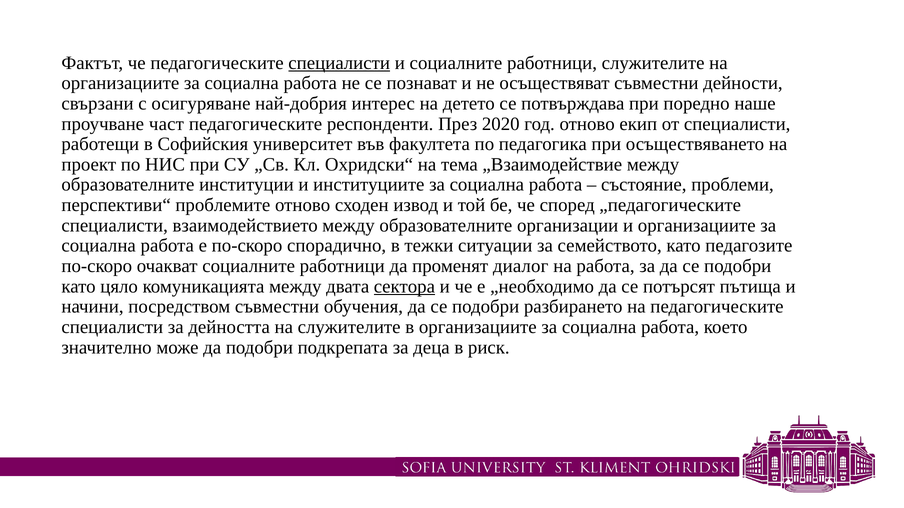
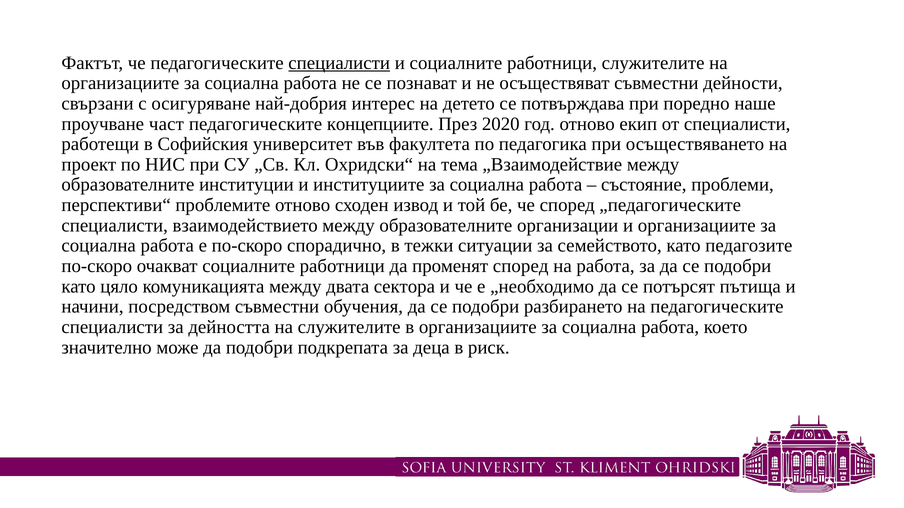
респонденти: респонденти -> концепциите
променят диалог: диалог -> според
сектора underline: present -> none
